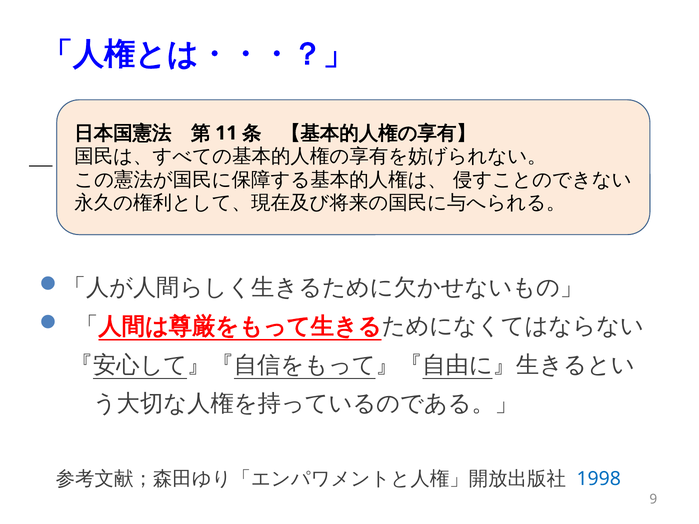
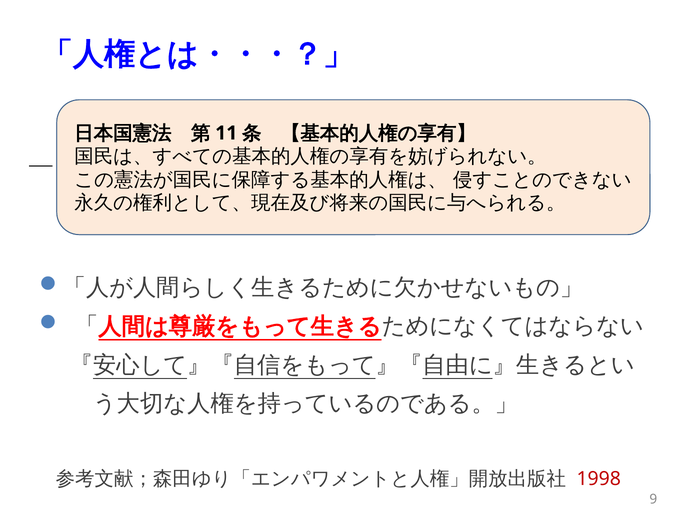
1998 colour: blue -> red
